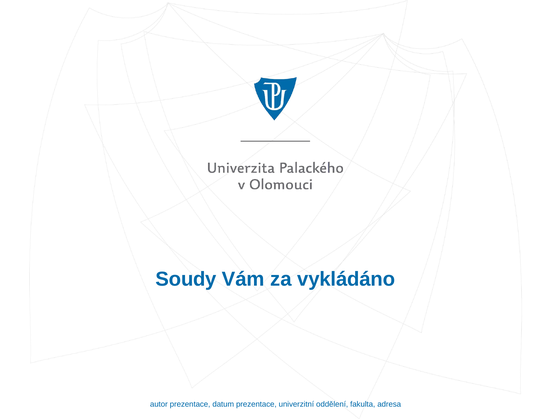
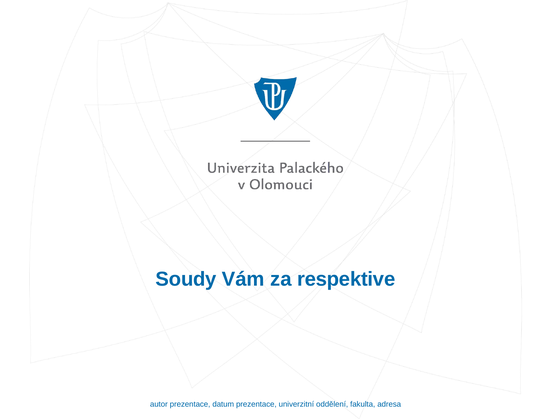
vykládáno: vykládáno -> respektive
